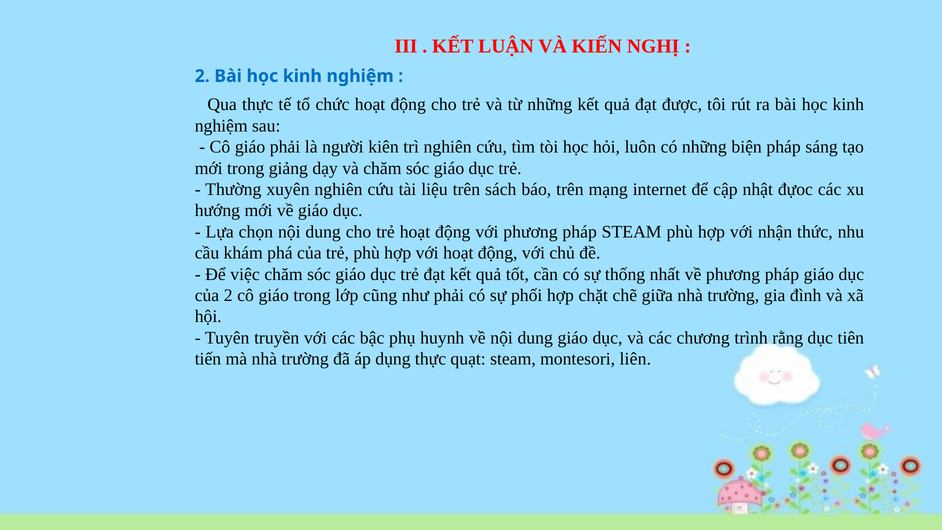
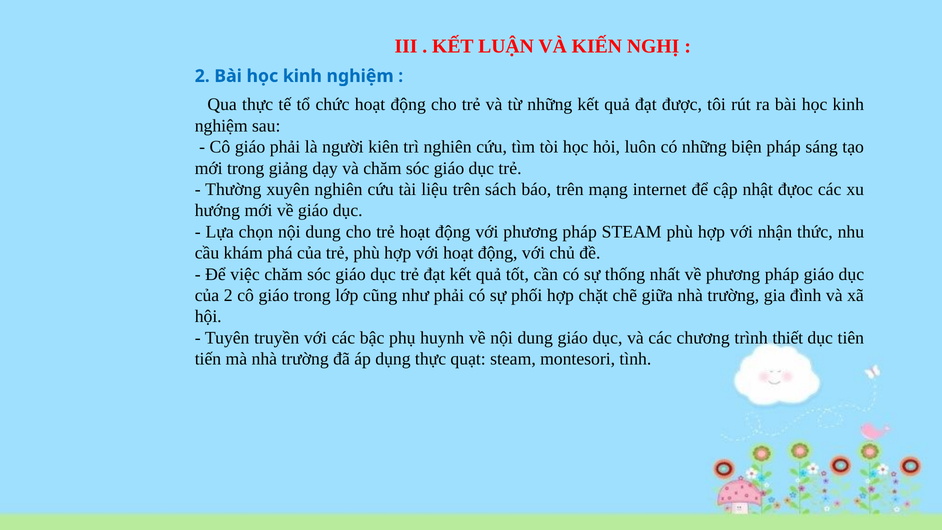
rằng: rằng -> thiết
liên: liên -> tình
